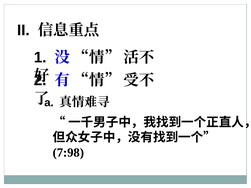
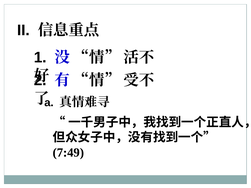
7:98: 7:98 -> 7:49
